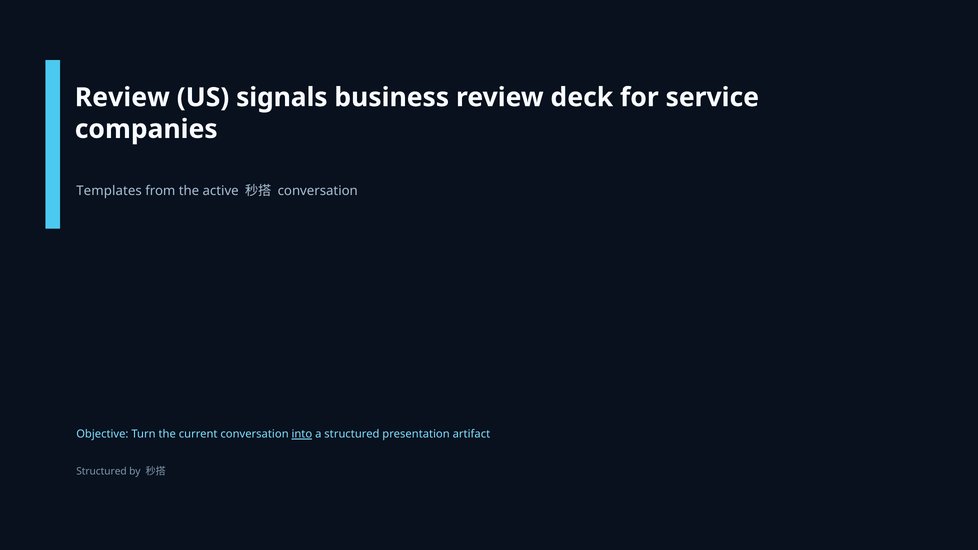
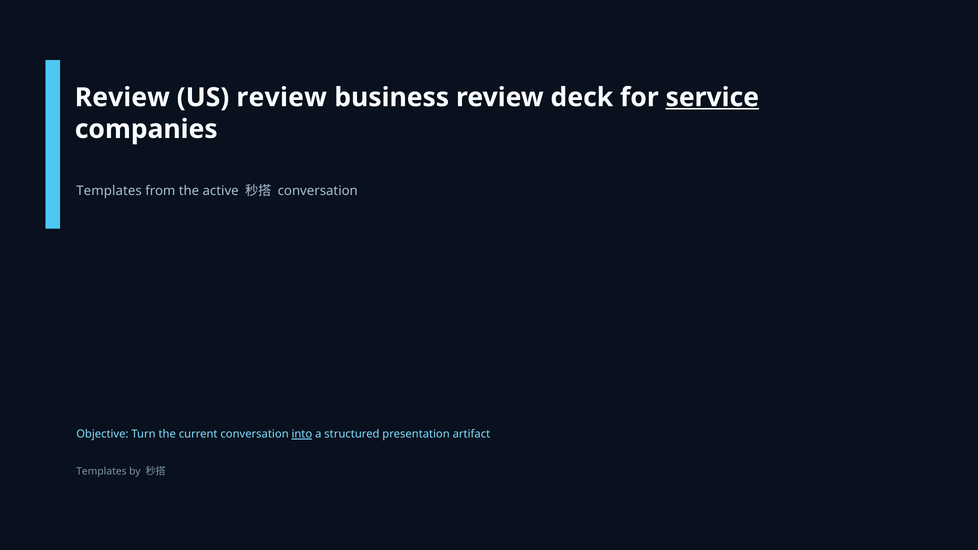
US signals: signals -> review
service underline: none -> present
Structured at (101, 472): Structured -> Templates
